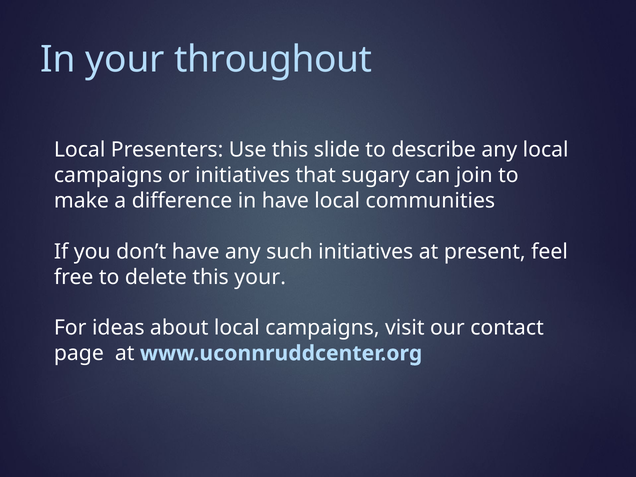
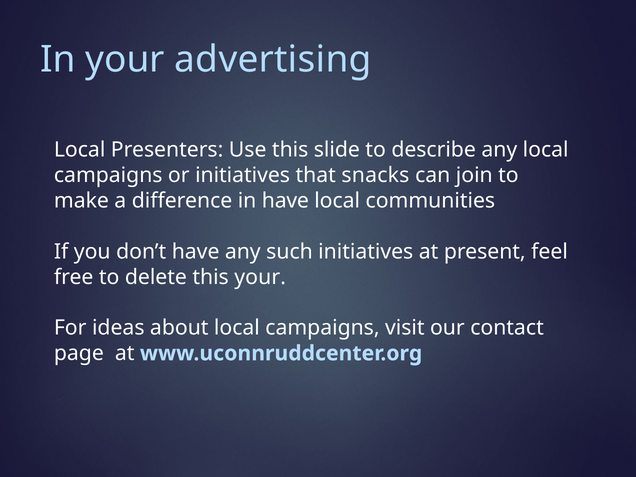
throughout: throughout -> advertising
sugary: sugary -> snacks
